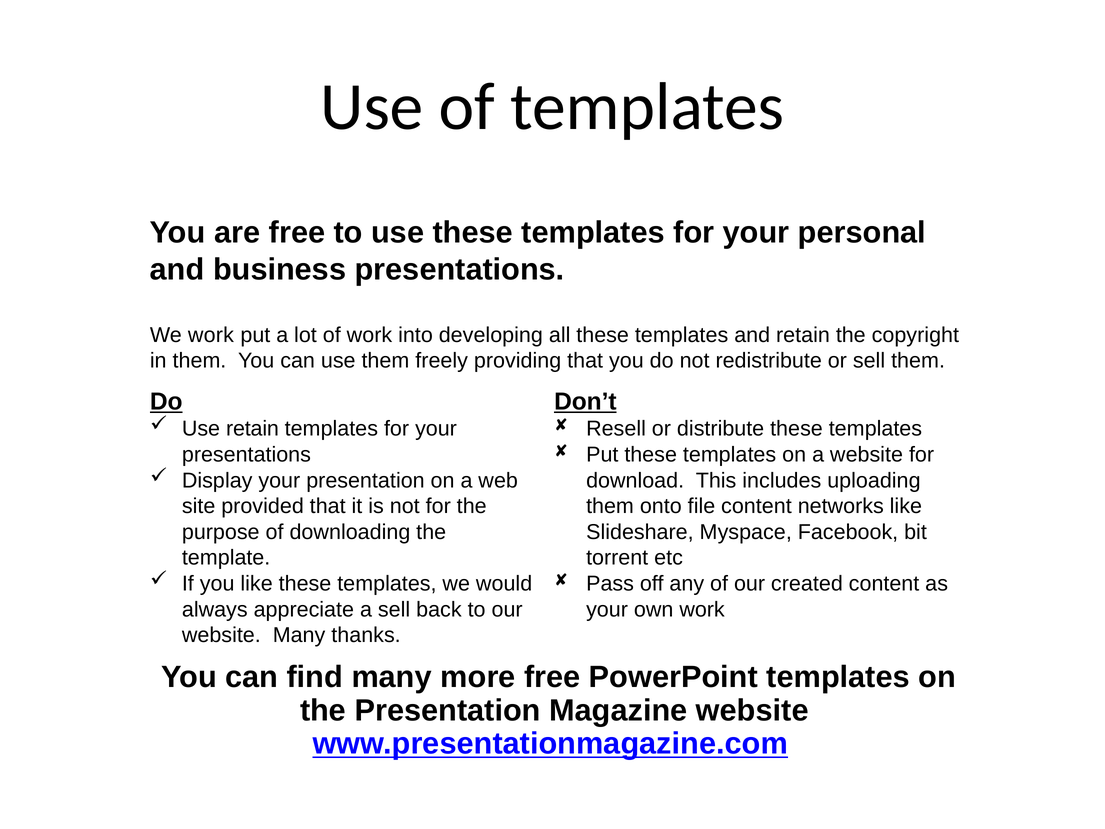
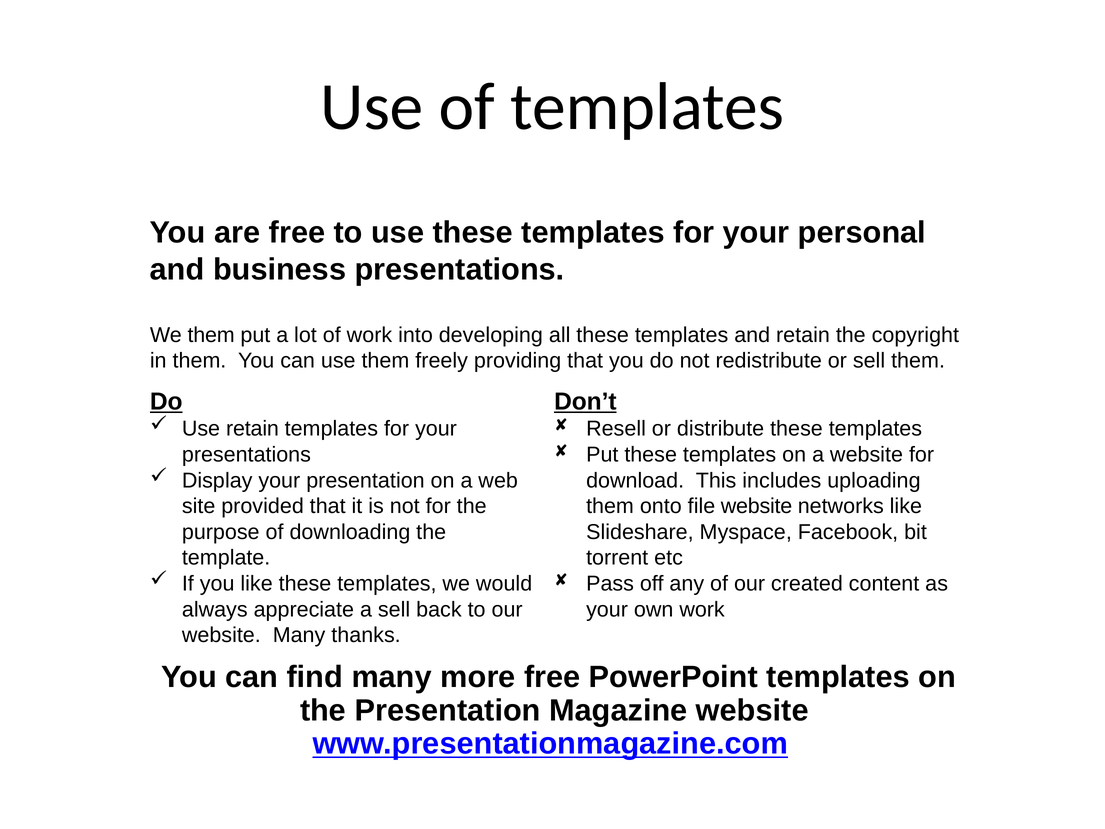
We work: work -> them
file content: content -> website
